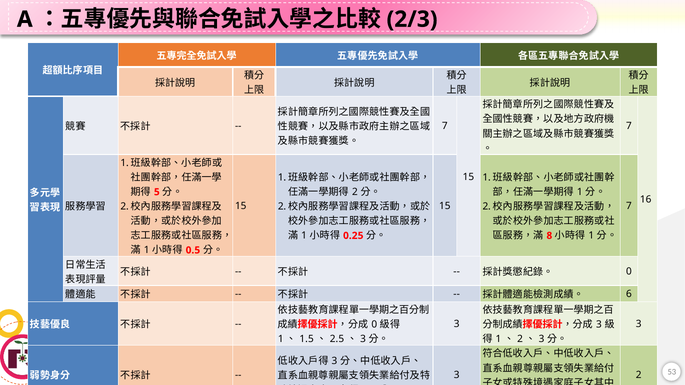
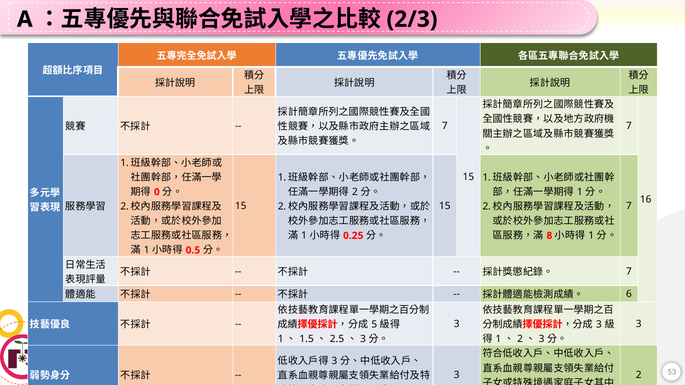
5 at (157, 192): 5 -> 0
0 at (629, 272): 0 -> 7
0 at (374, 325): 0 -> 5
